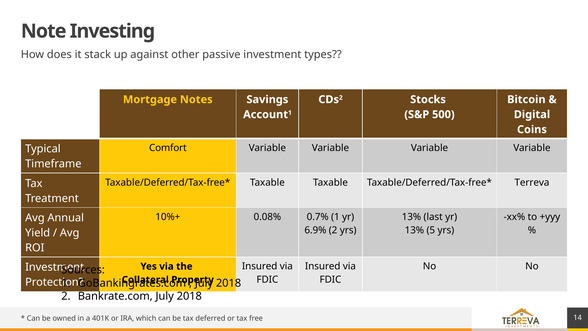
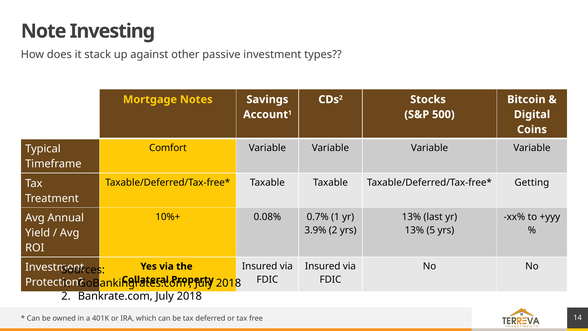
Terreva: Terreva -> Getting
6.9%: 6.9% -> 3.9%
